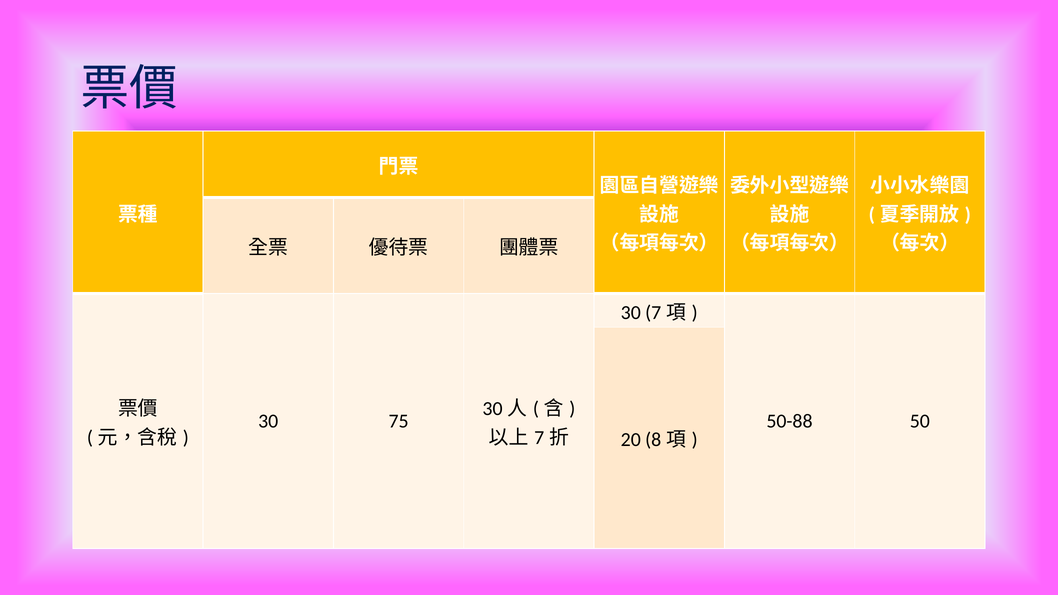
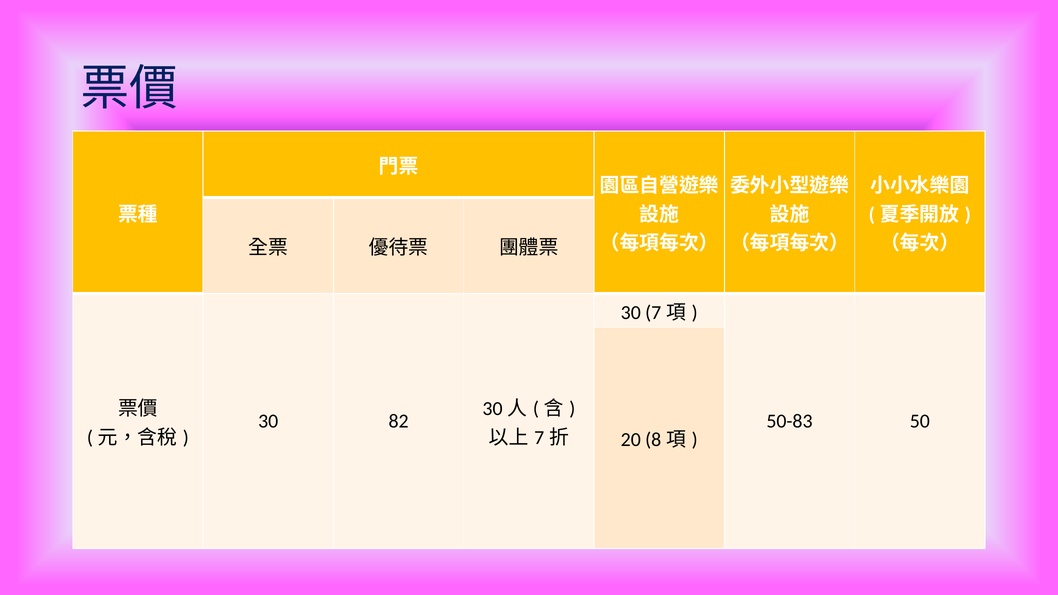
75: 75 -> 82
50-88: 50-88 -> 50-83
